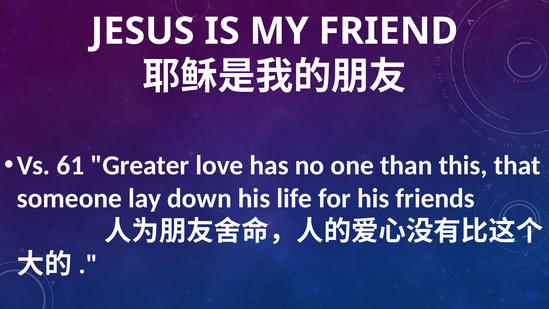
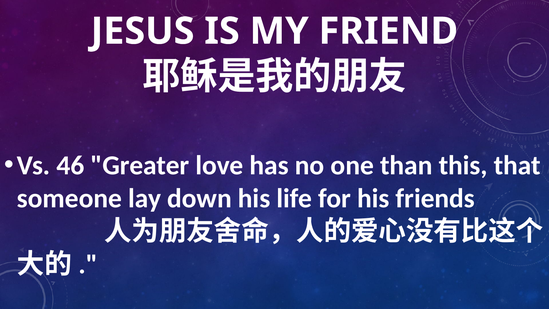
61: 61 -> 46
